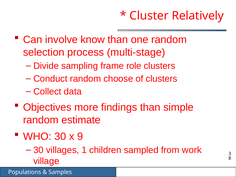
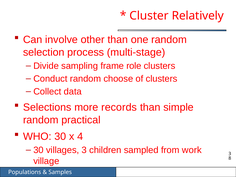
know: know -> other
Objectives: Objectives -> Selections
findings: findings -> records
estimate: estimate -> practical
9: 9 -> 4
villages 1: 1 -> 3
